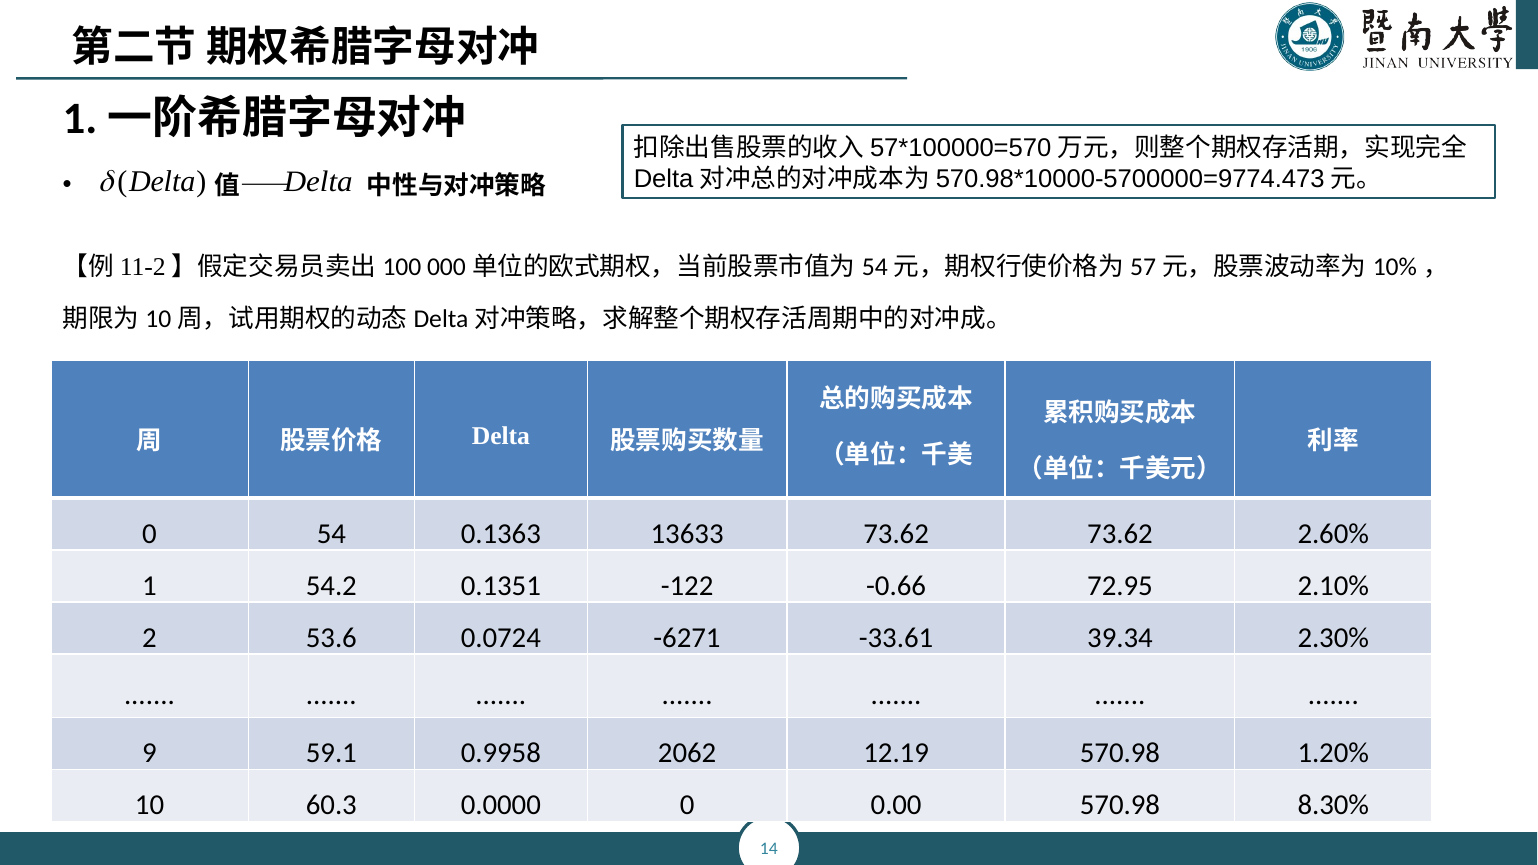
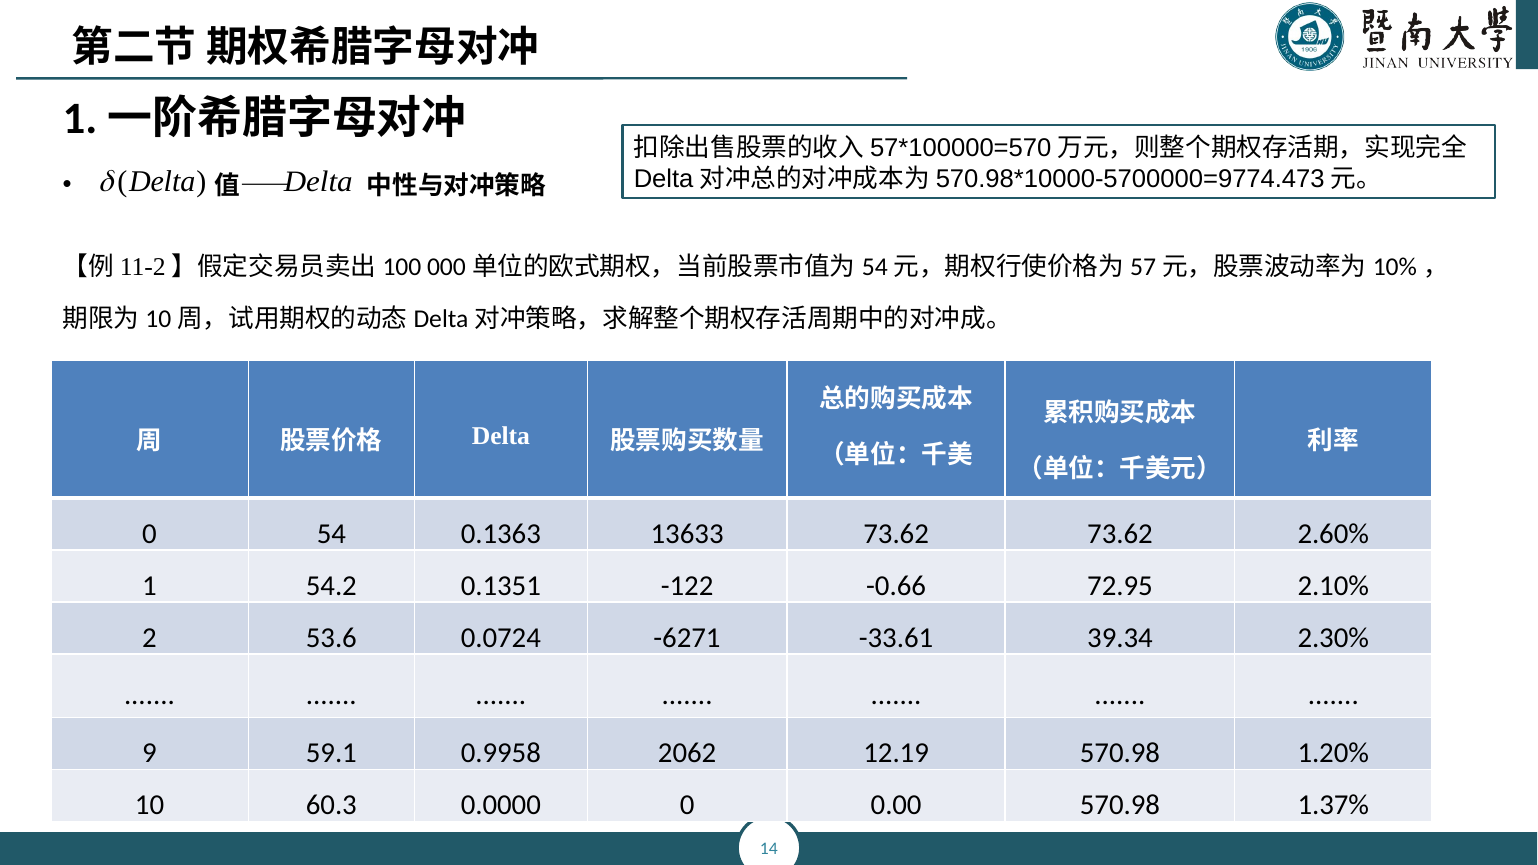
8.30%: 8.30% -> 1.37%
